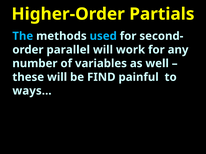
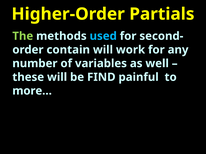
The colour: light blue -> light green
parallel: parallel -> contain
ways…: ways… -> more…
